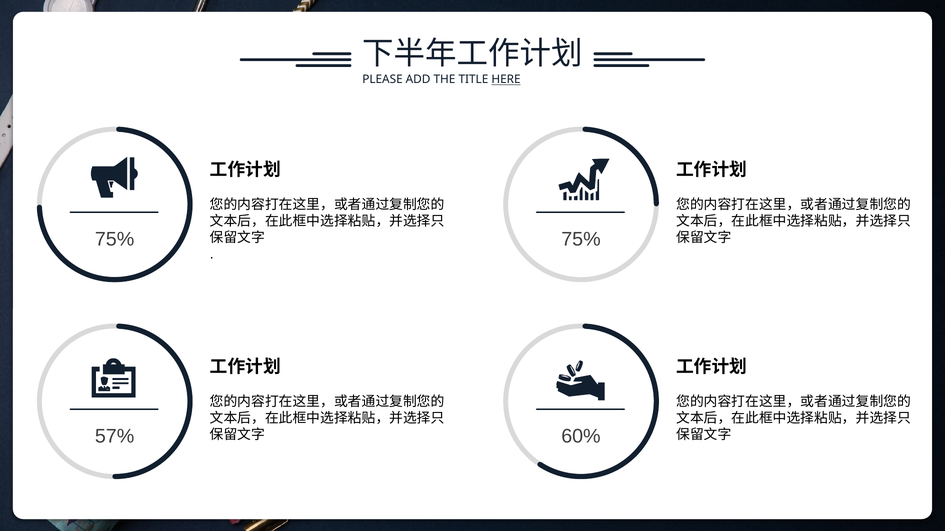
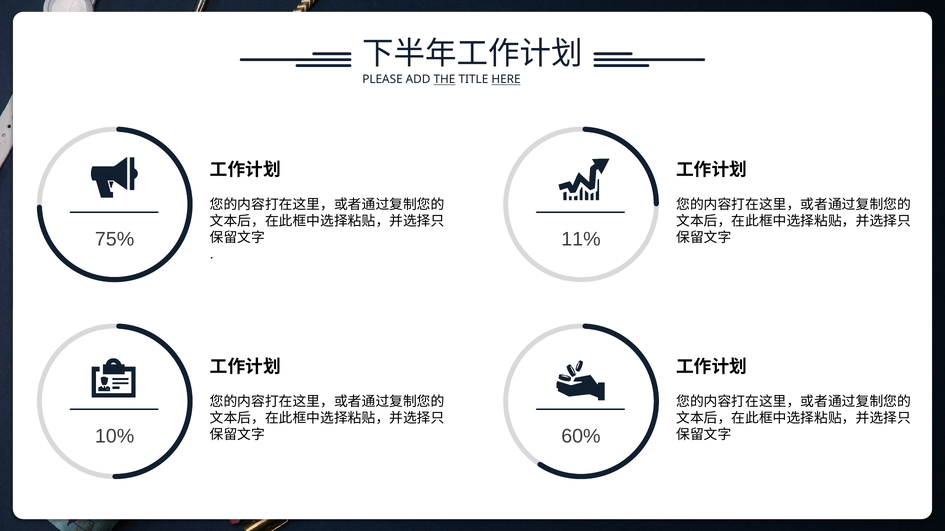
THE underline: none -> present
75% at (581, 239): 75% -> 11%
57%: 57% -> 10%
